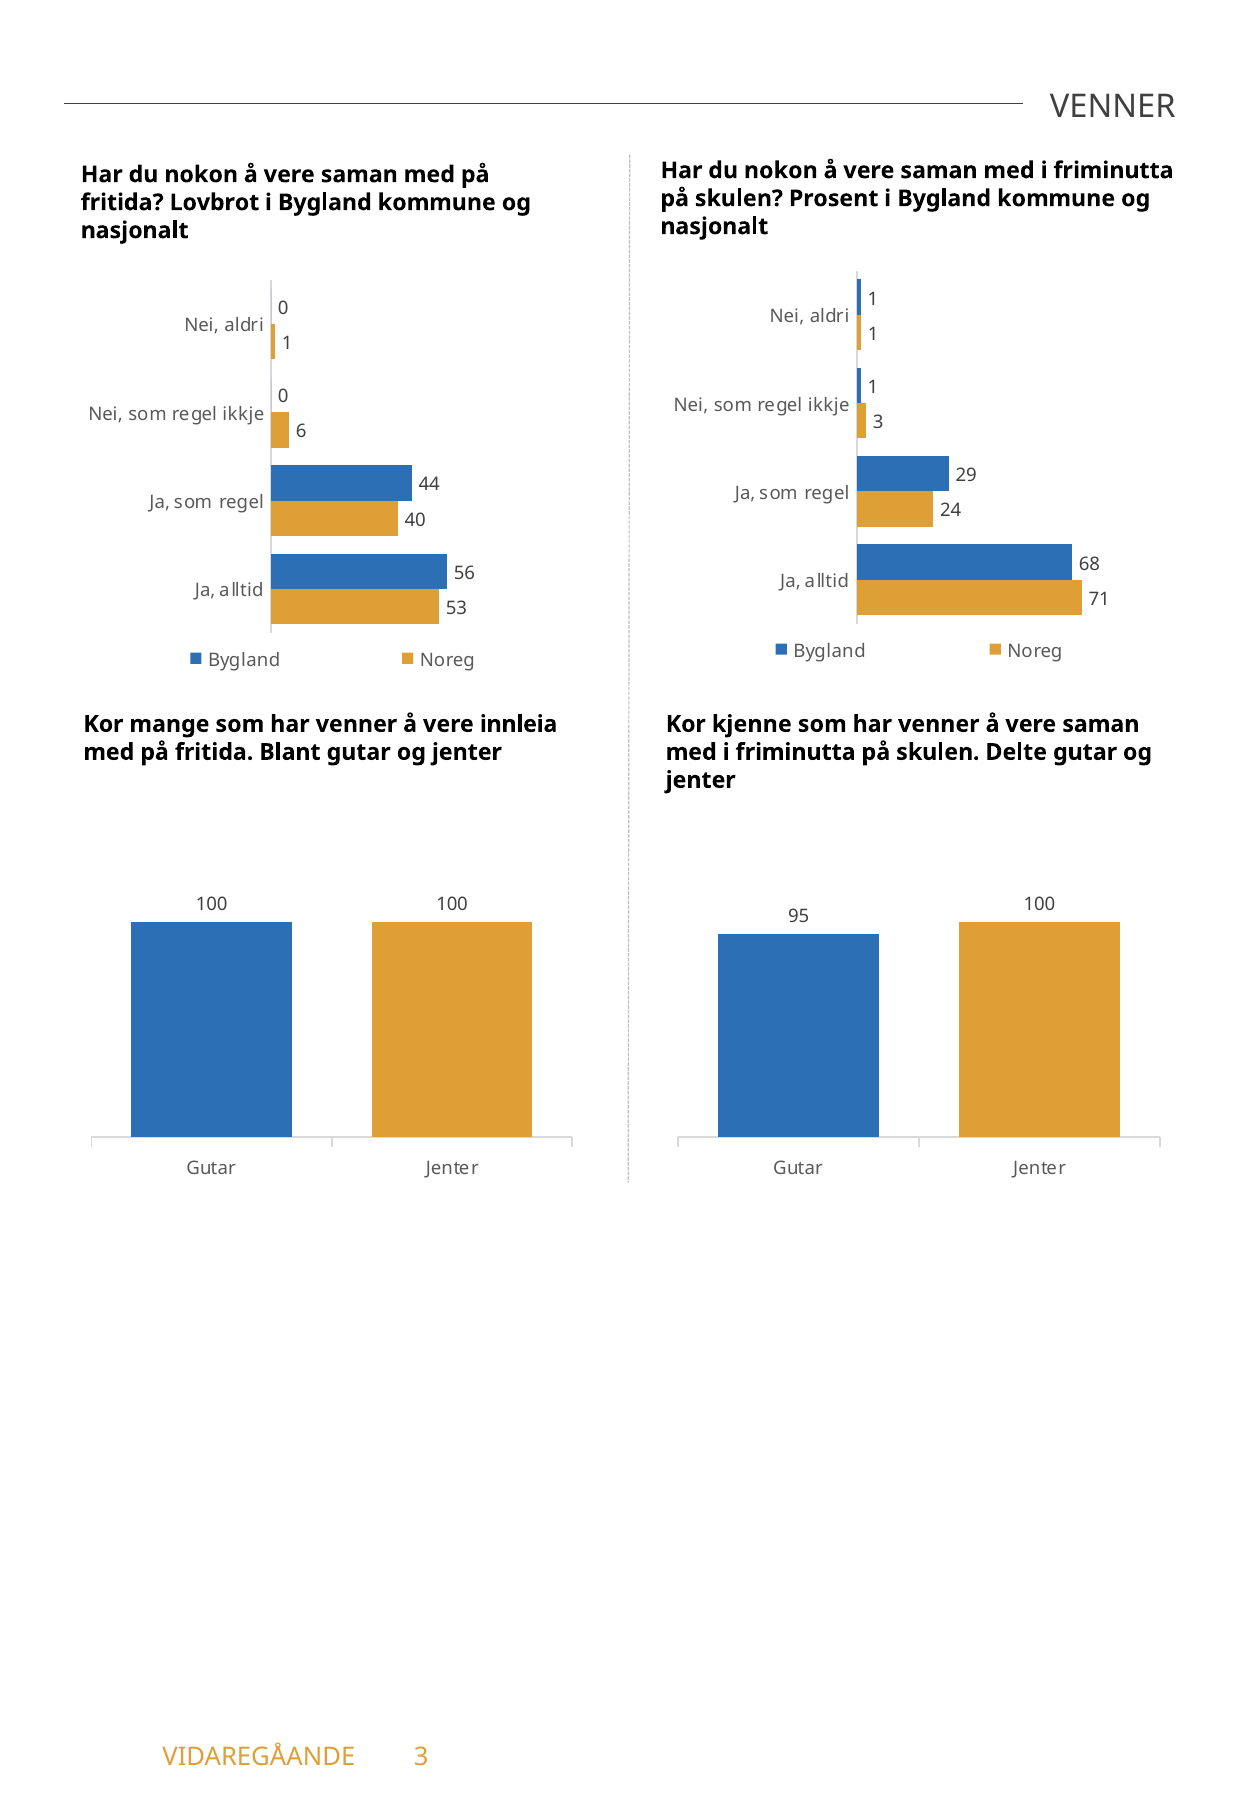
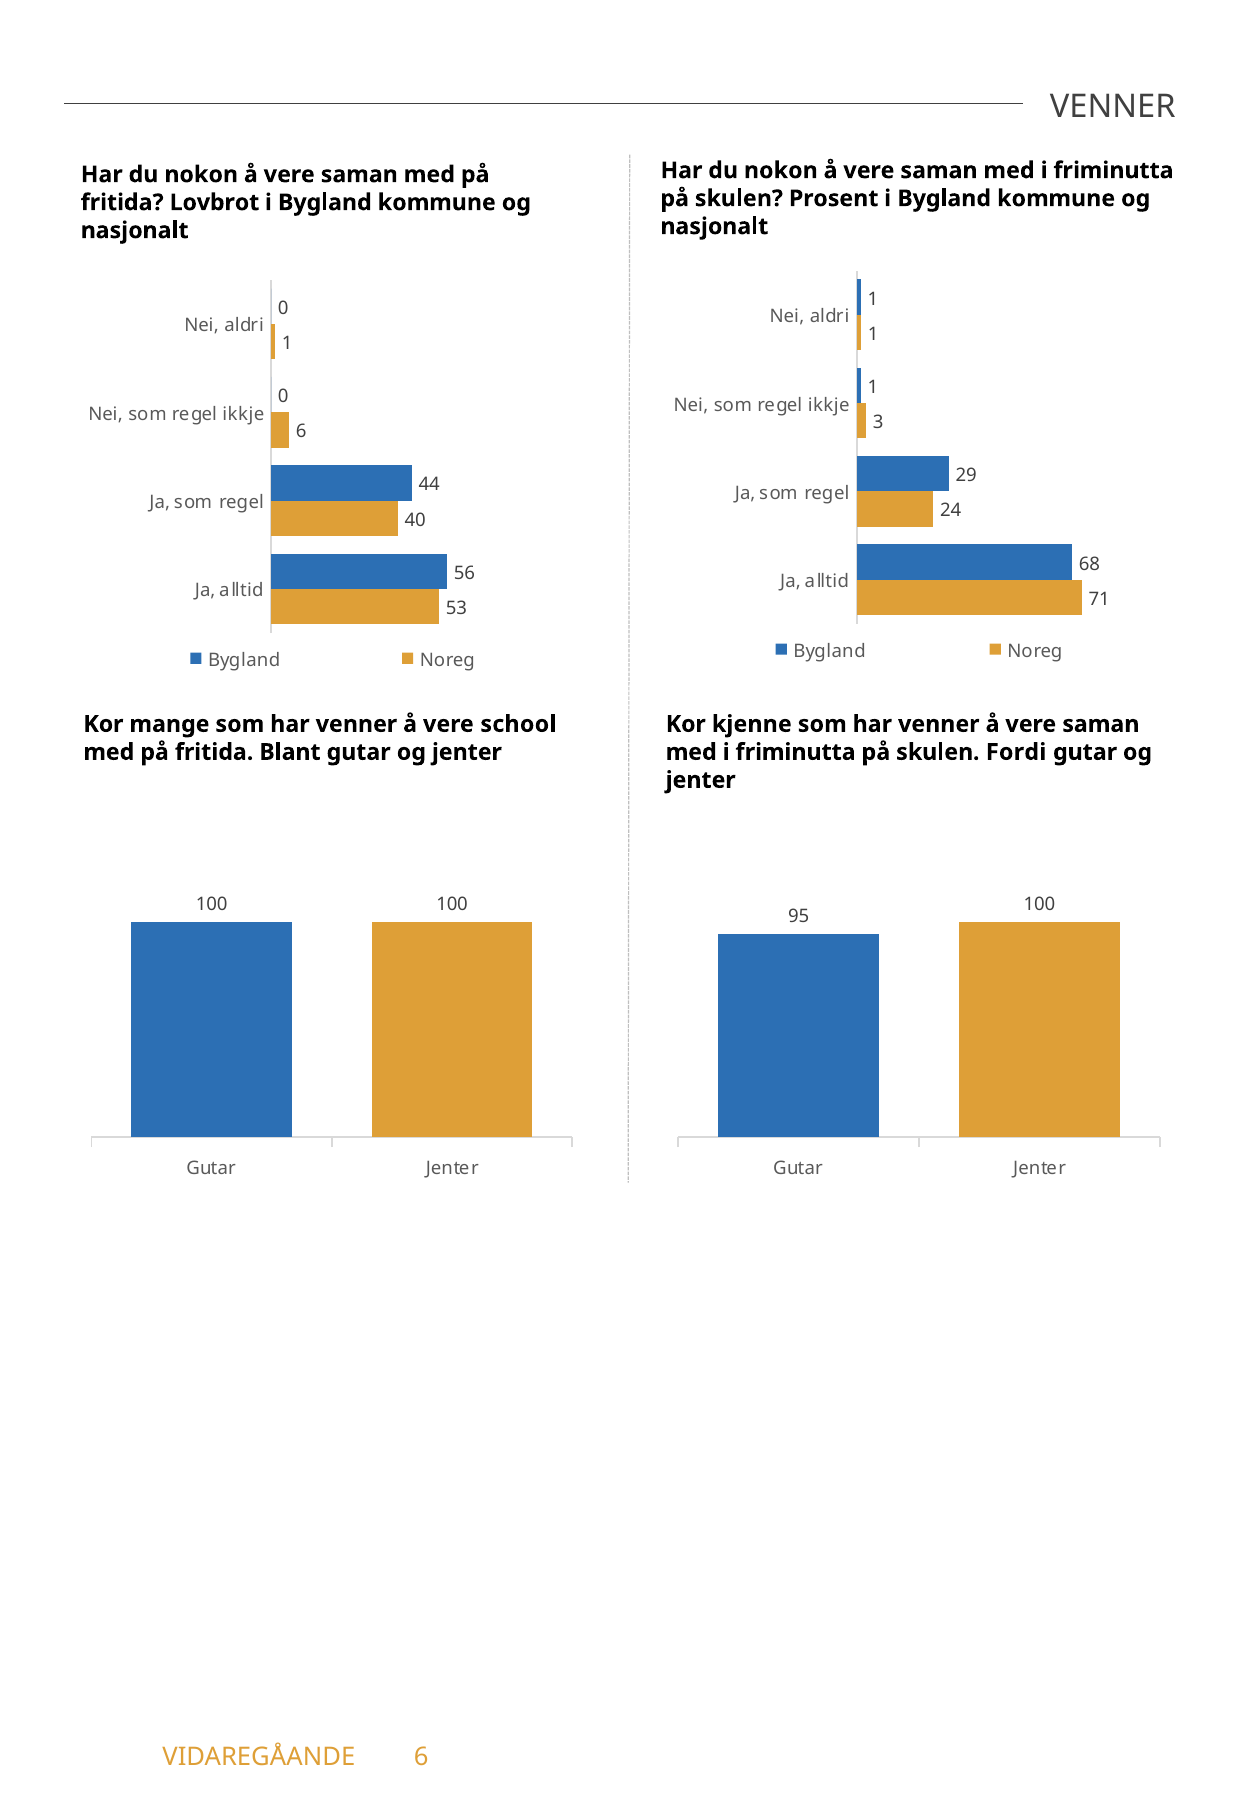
innleia: innleia -> school
Delte: Delte -> Fordi
VIDAREGÅANDE 3: 3 -> 6
